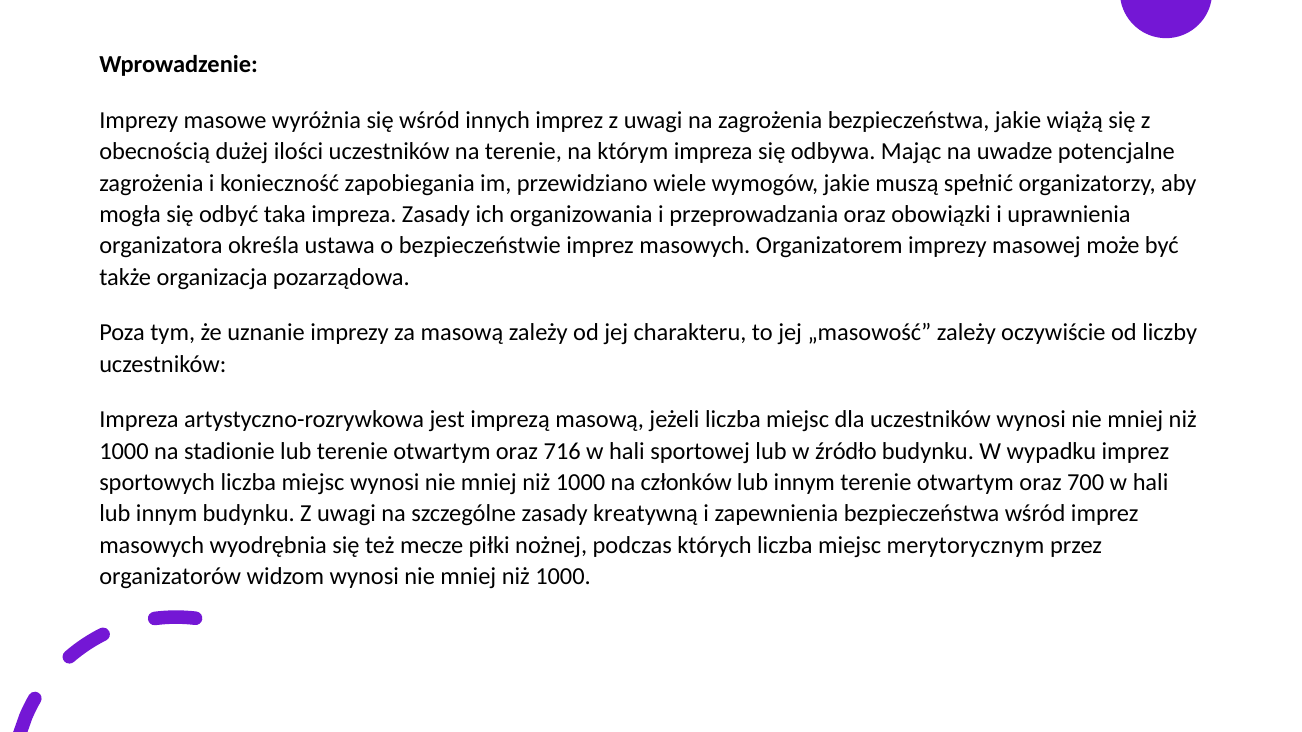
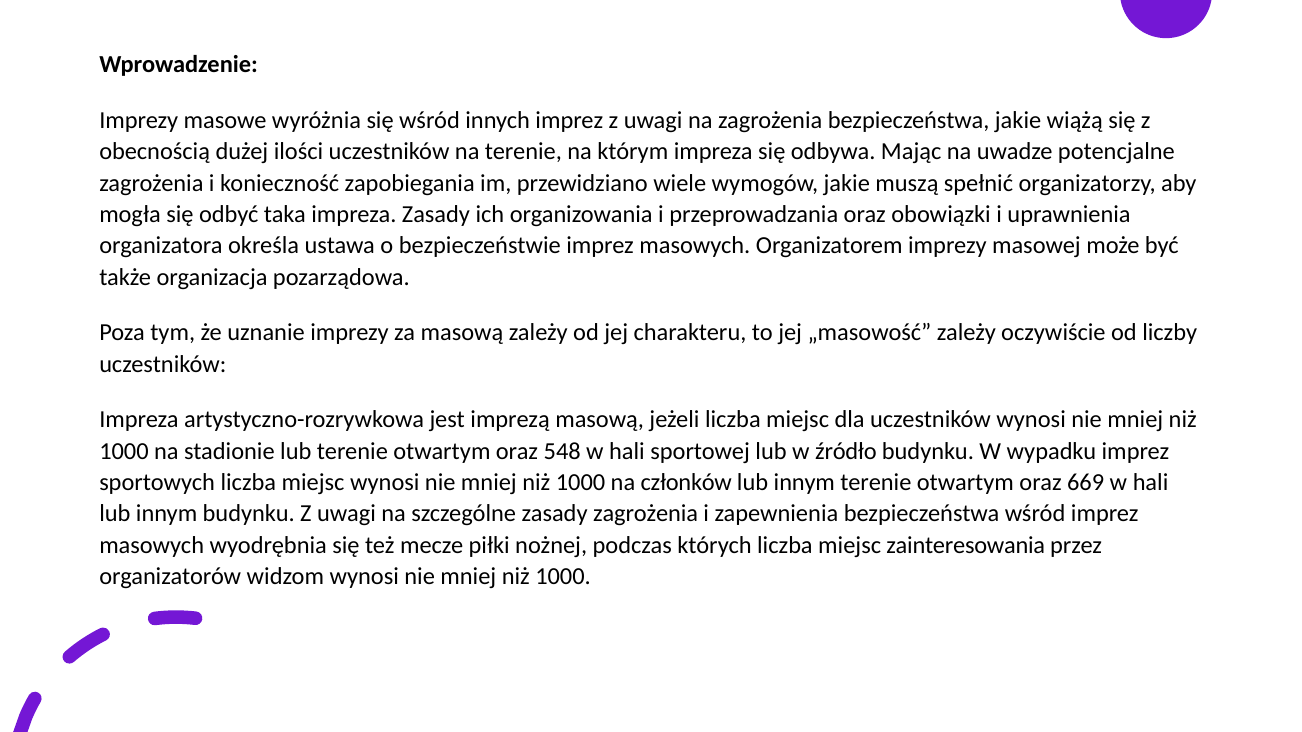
716: 716 -> 548
700: 700 -> 669
zasady kreatywną: kreatywną -> zagrożenia
merytorycznym: merytorycznym -> zainteresowania
